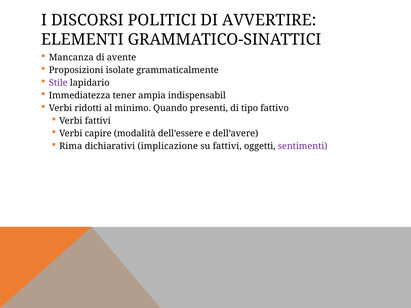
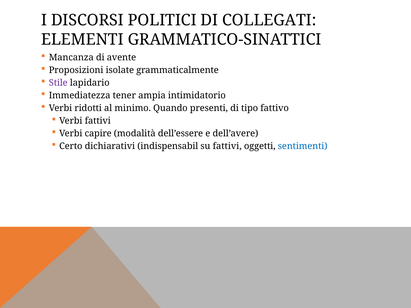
AVVERTIRE: AVVERTIRE -> COLLEGATI
indispensabil: indispensabil -> intimidatorio
Rima: Rima -> Certo
implicazione: implicazione -> indispensabil
sentimenti colour: purple -> blue
